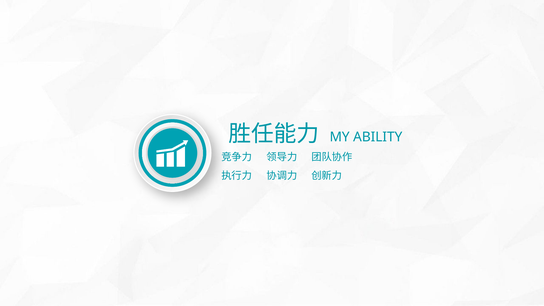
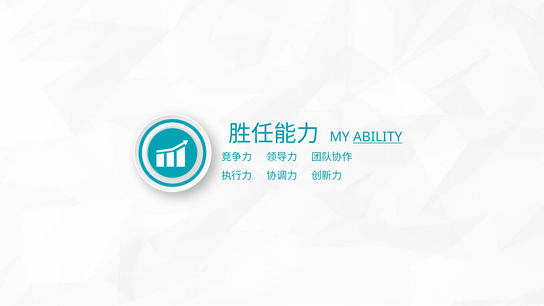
ABILITY underline: none -> present
